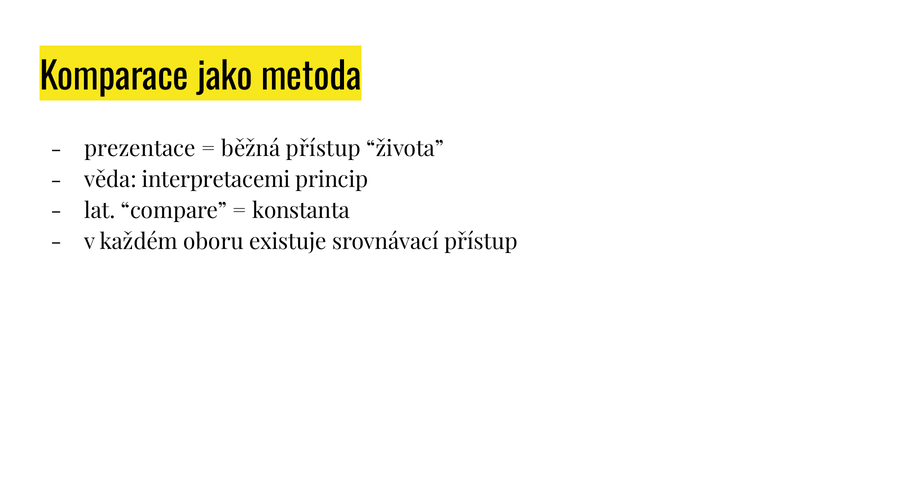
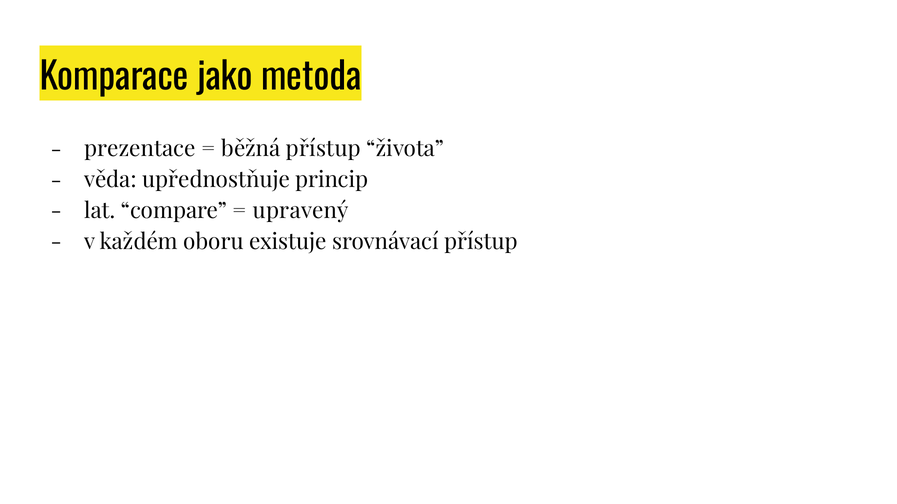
interpretacemi: interpretacemi -> upřednostňuje
konstanta: konstanta -> upravený
